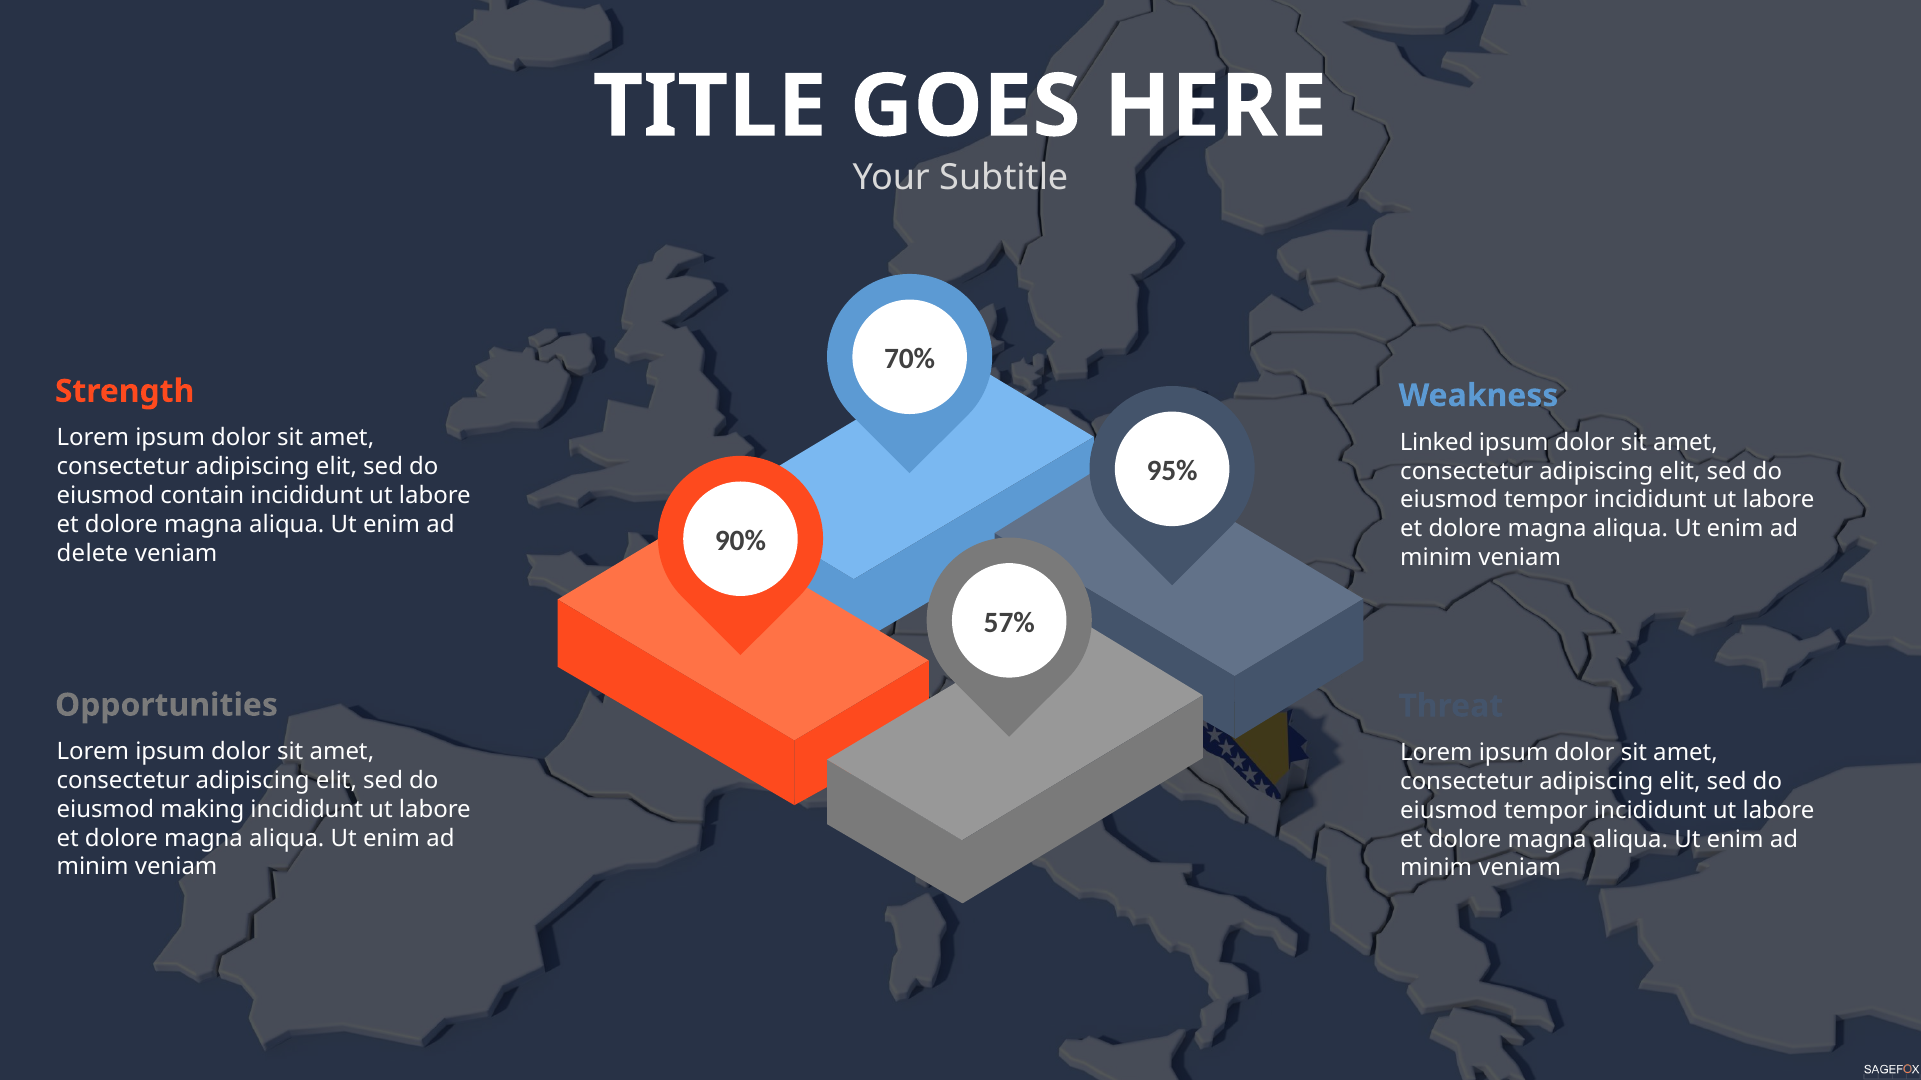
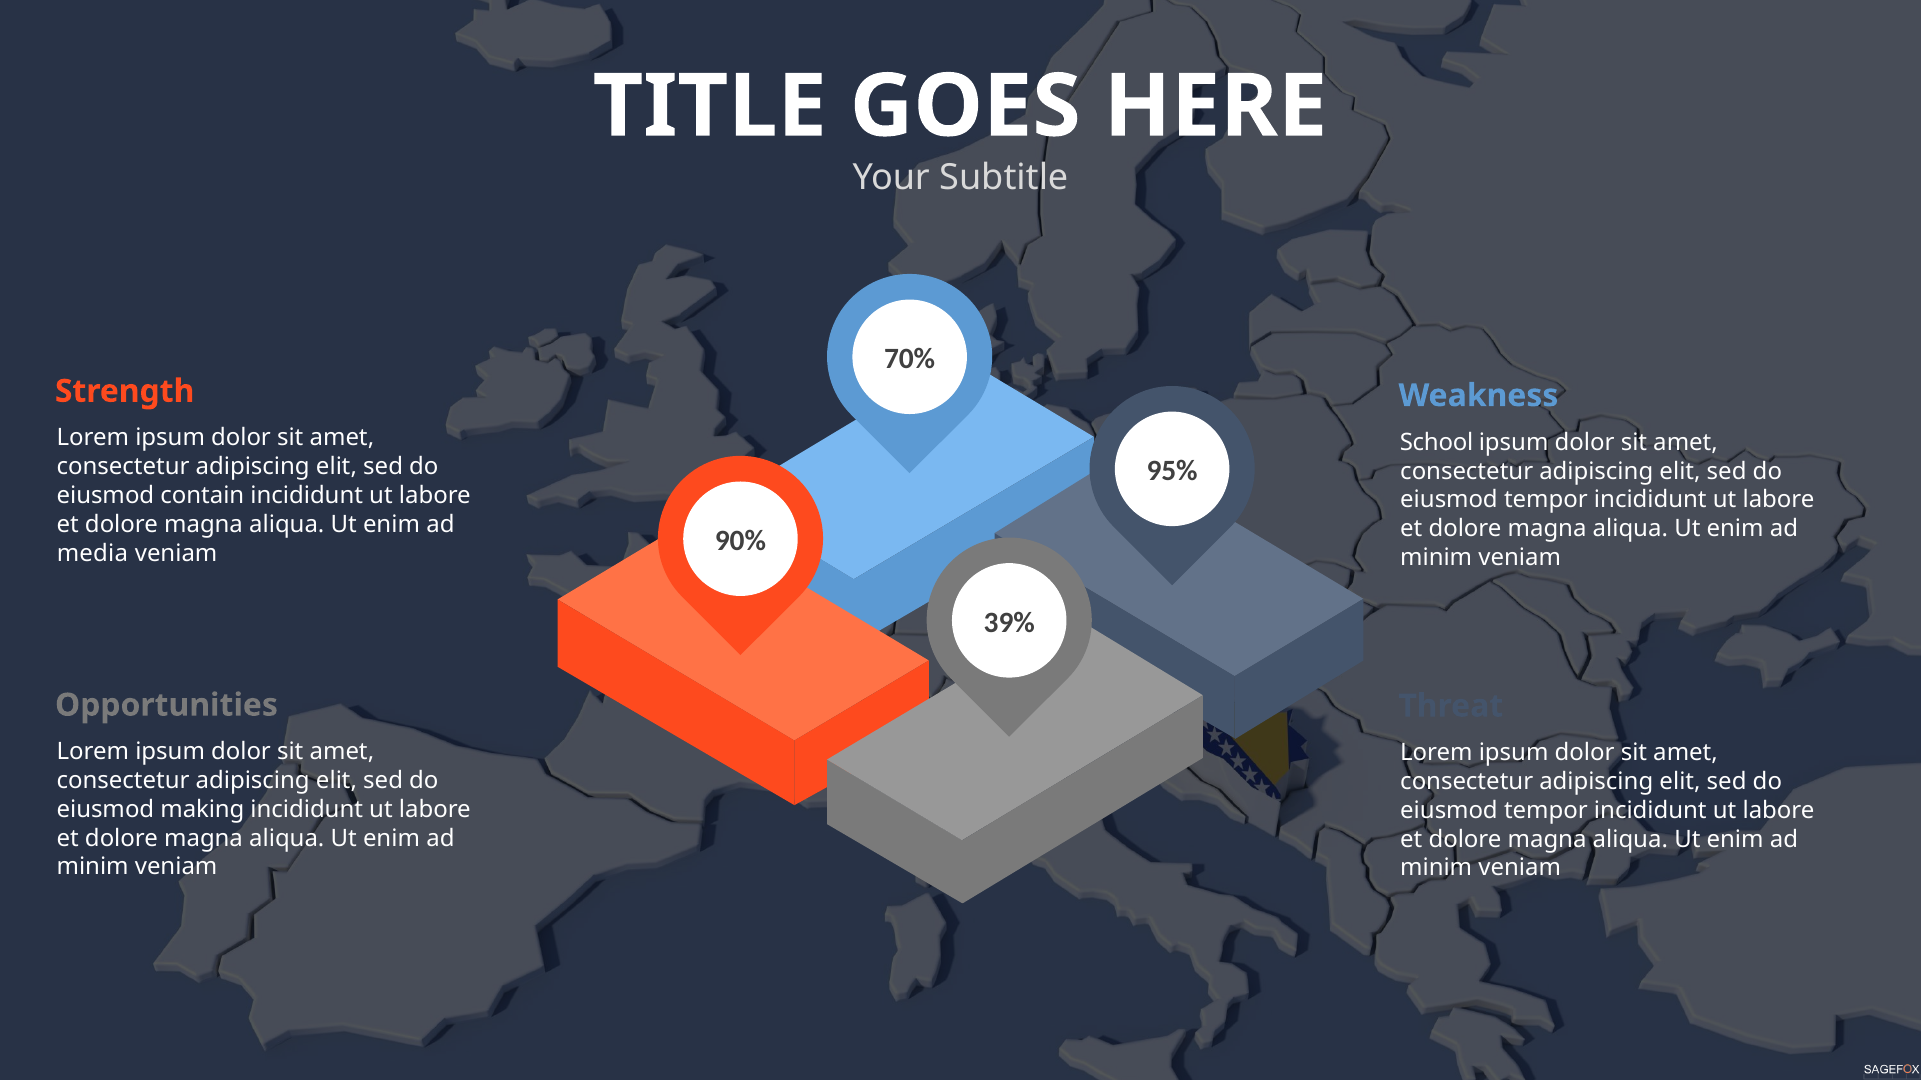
Linked: Linked -> School
delete: delete -> media
57%: 57% -> 39%
